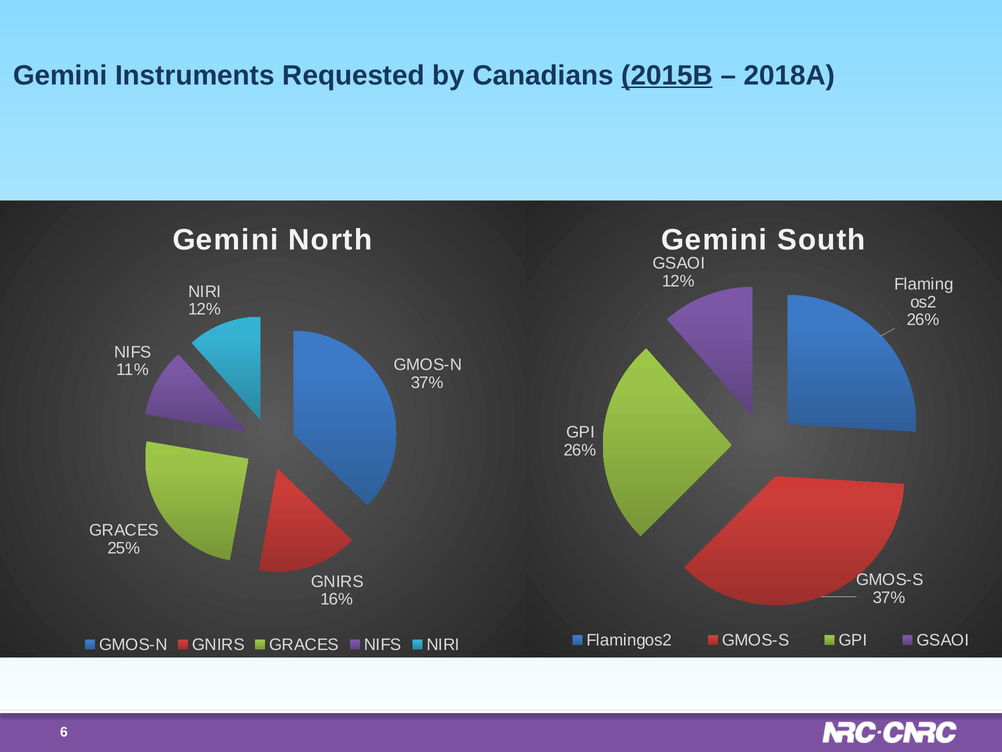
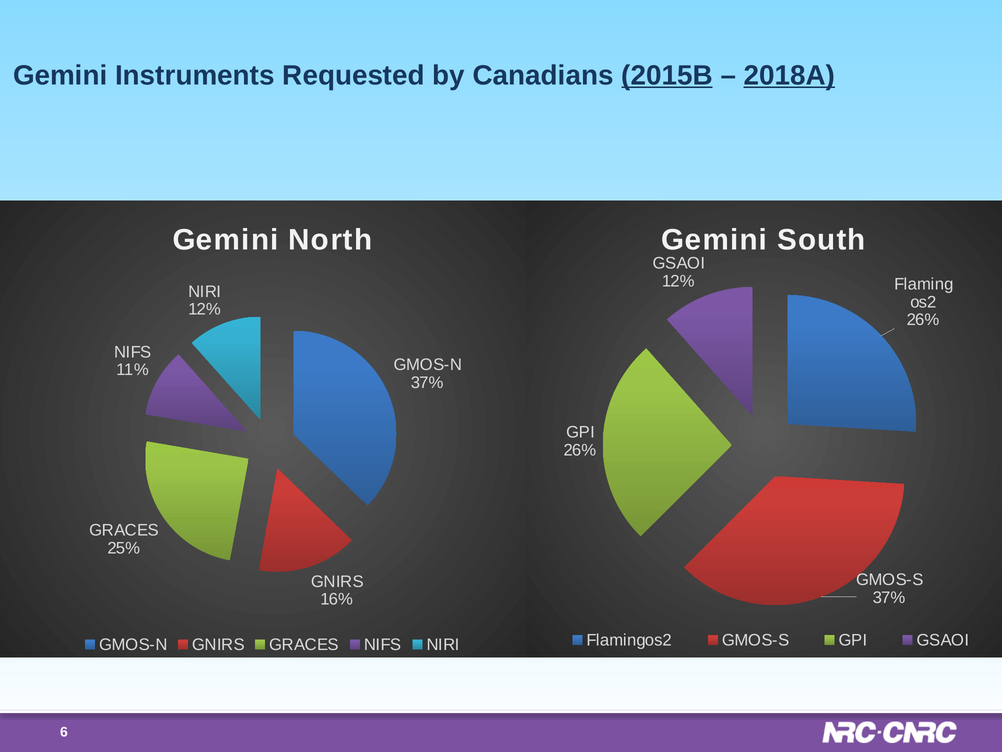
2018A underline: none -> present
